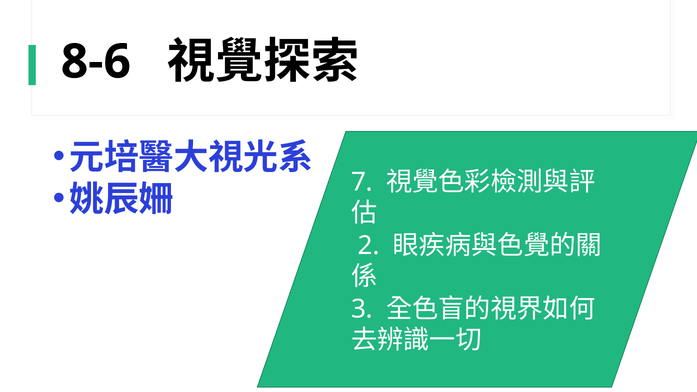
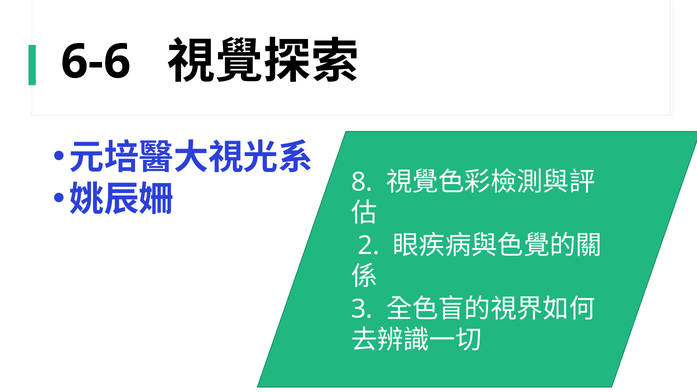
8-6: 8-6 -> 6-6
7: 7 -> 8
